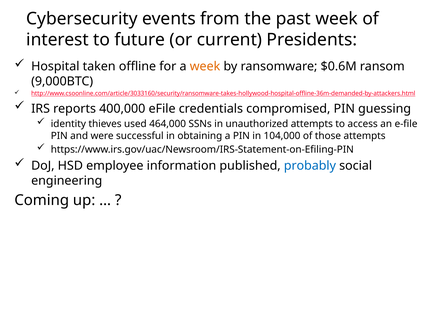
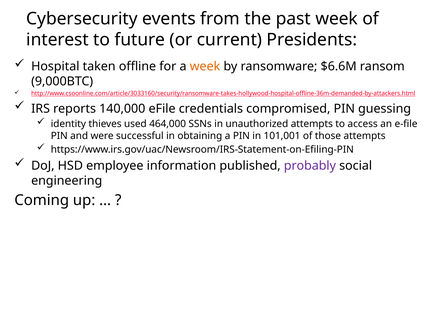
$0.6M: $0.6M -> $6.6M
400,000: 400,000 -> 140,000
104,000: 104,000 -> 101,001
probably colour: blue -> purple
